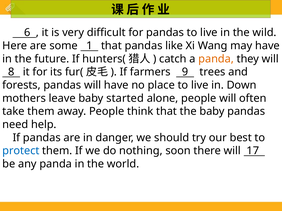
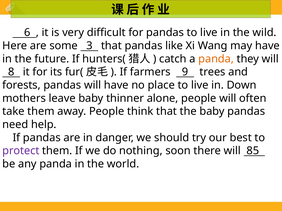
1: 1 -> 3
started: started -> thinner
protect colour: blue -> purple
17: 17 -> 85
